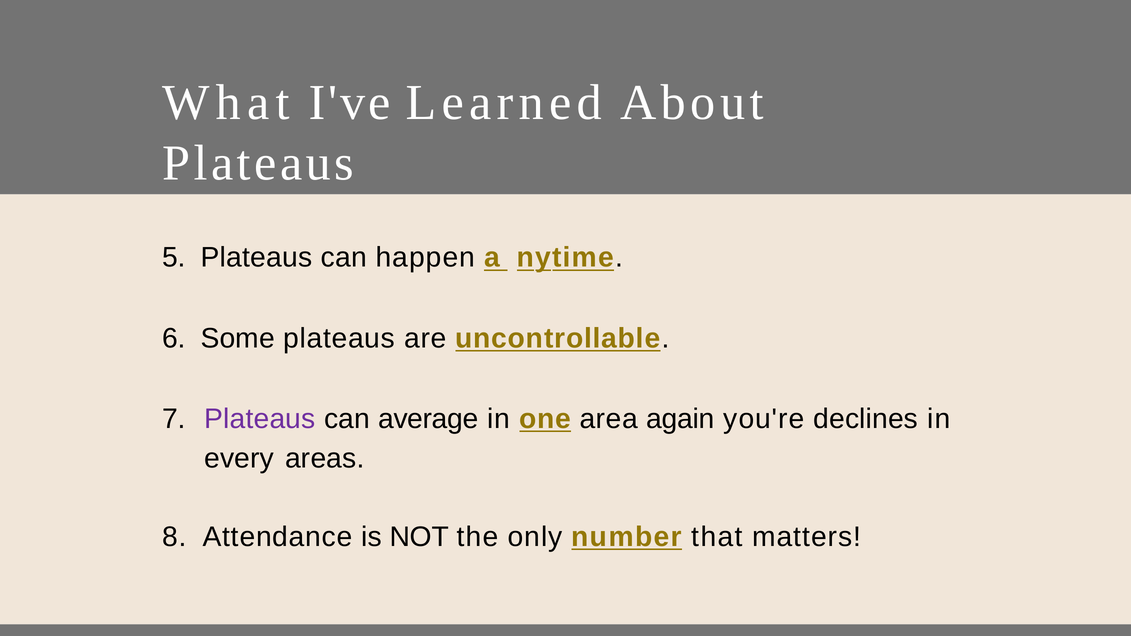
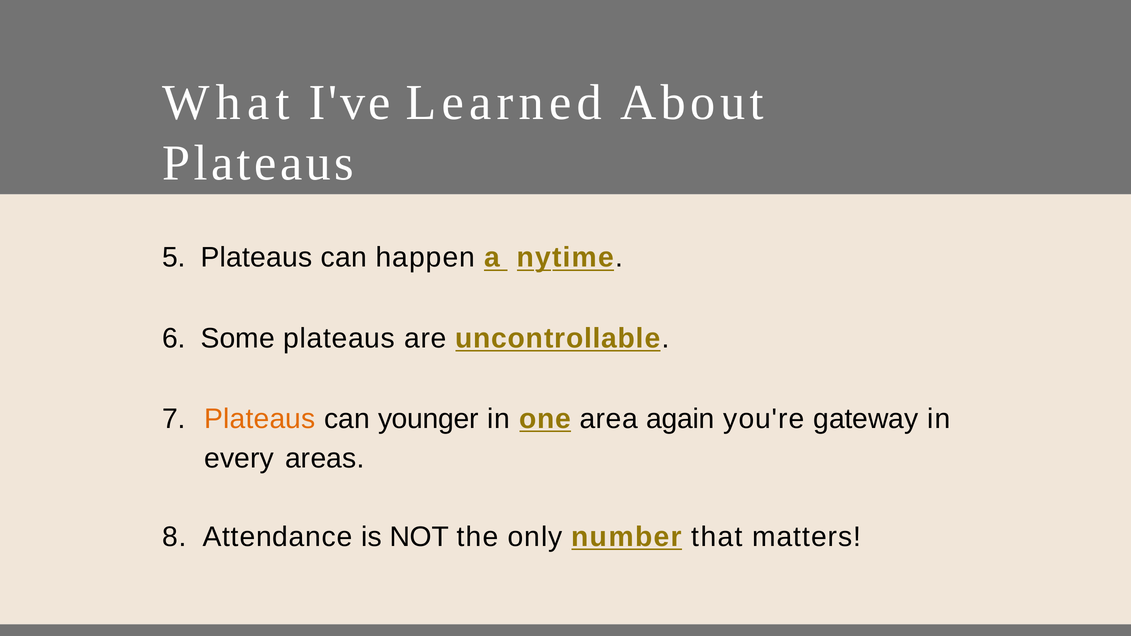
Plateaus at (260, 419) colour: purple -> orange
average: average -> younger
declines: declines -> gateway
